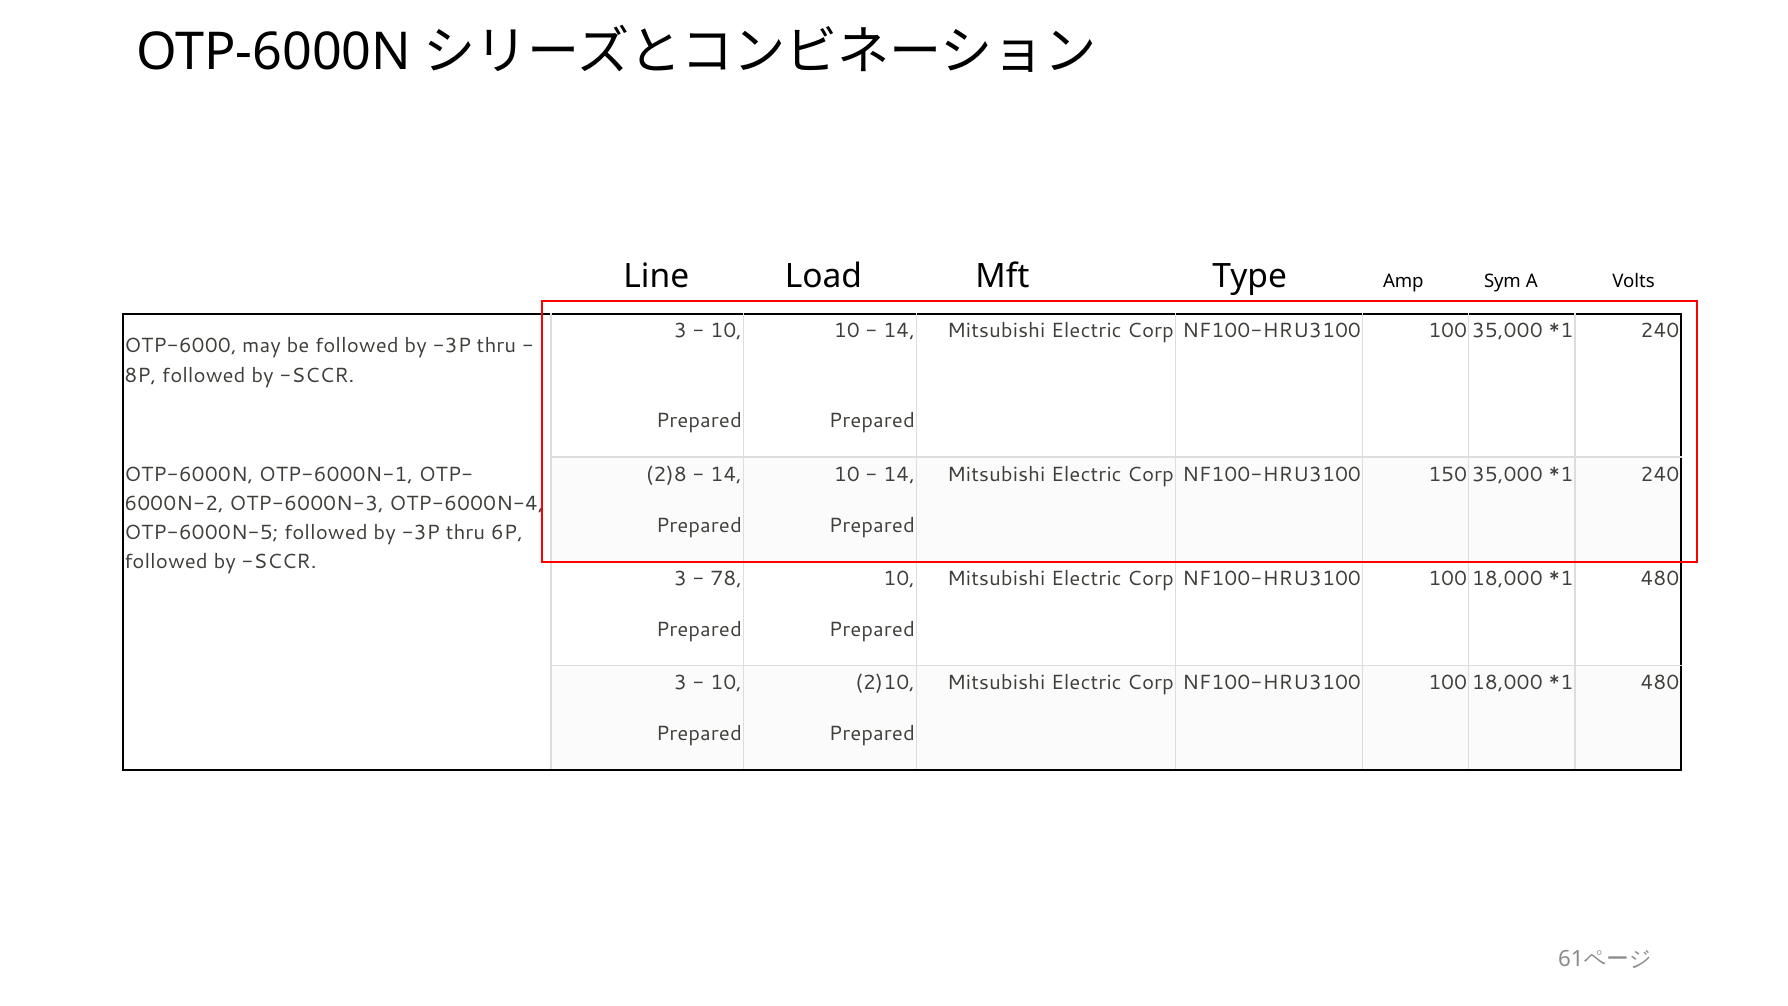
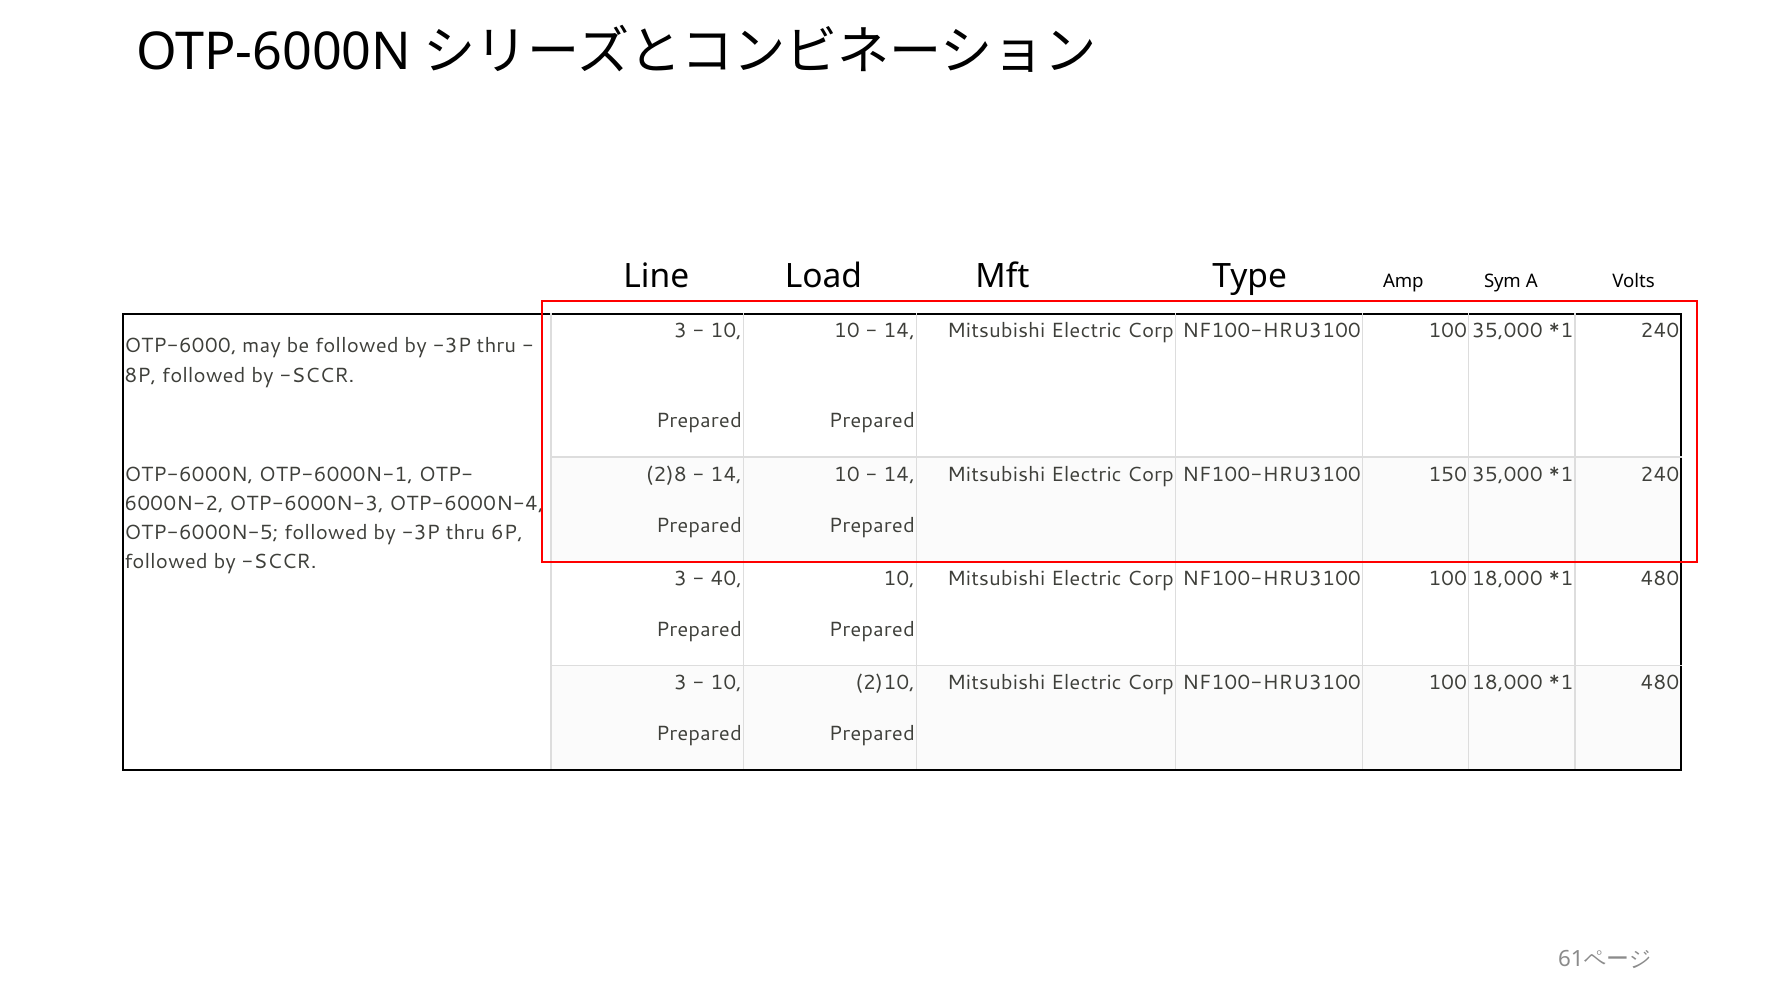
78: 78 -> 40
